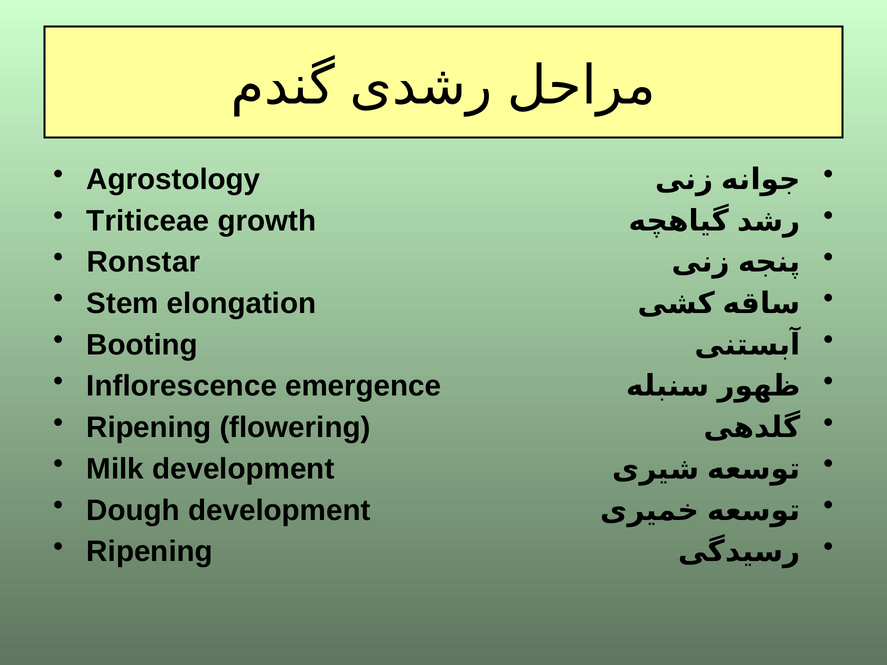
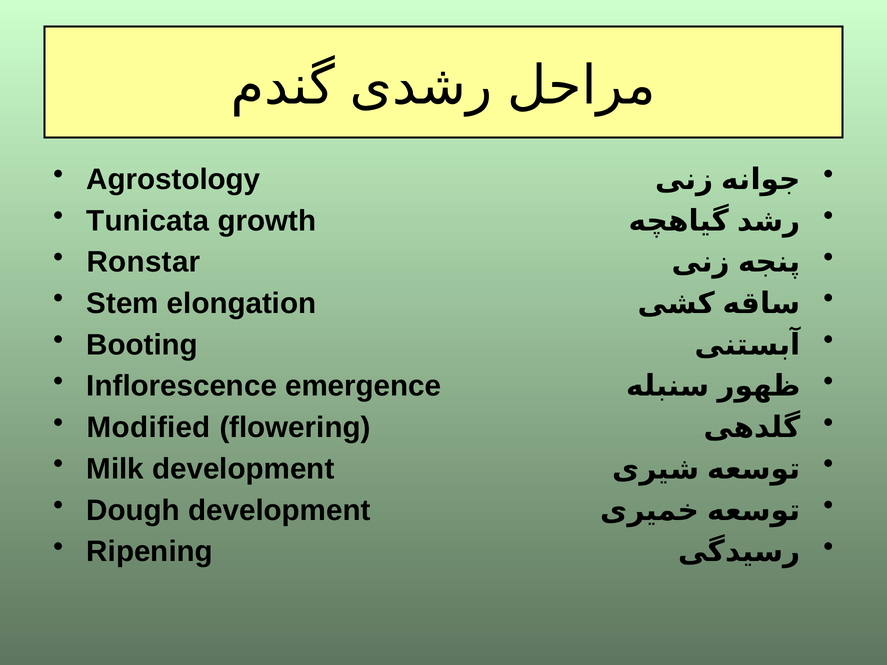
Triticeae: Triticeae -> Tunicata
Ripening at (149, 428): Ripening -> Modified
